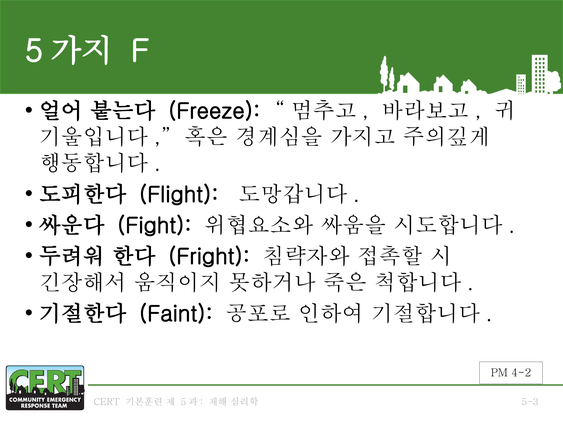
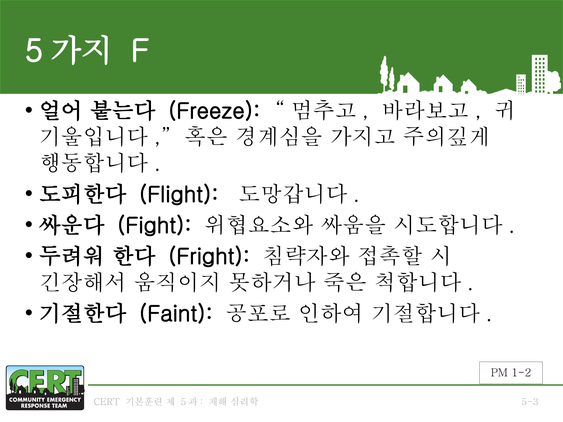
4-2: 4-2 -> 1-2
